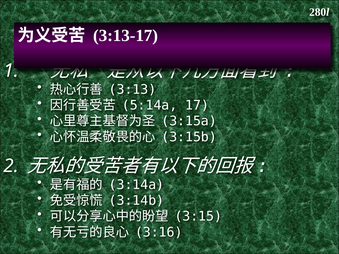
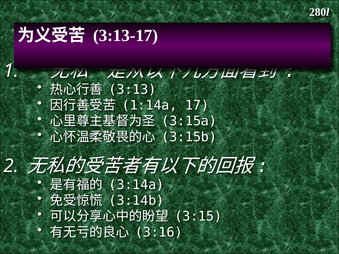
5:14a: 5:14a -> 1:14a
